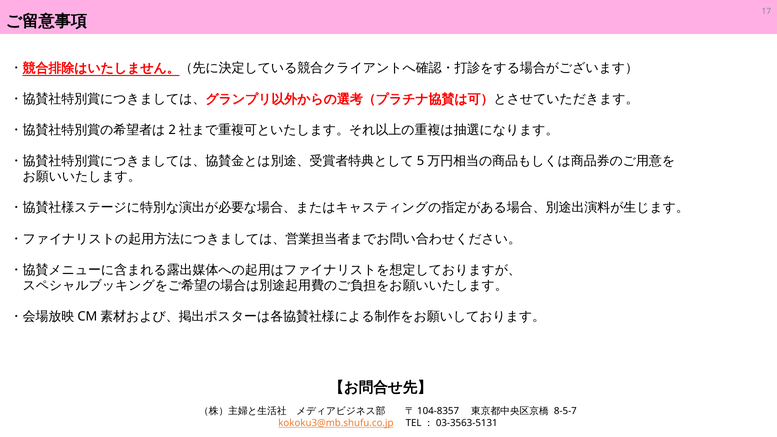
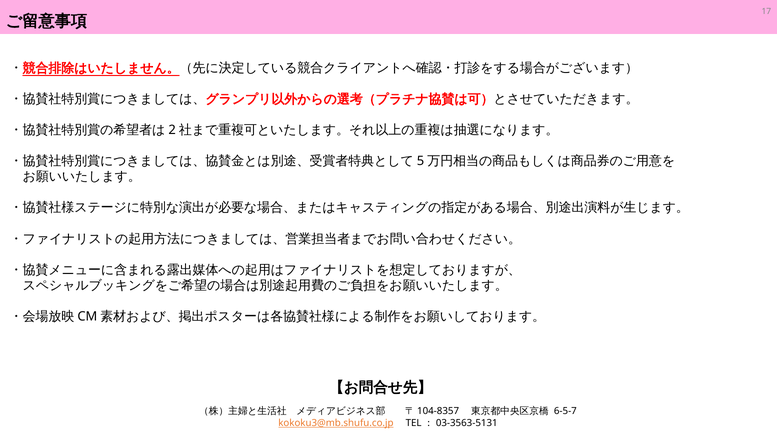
8-5-7: 8-5-7 -> 6-5-7
